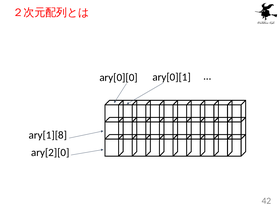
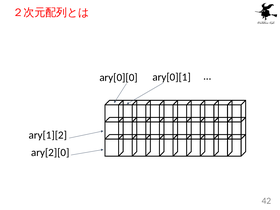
ary[1][8: ary[1][8 -> ary[1][2
